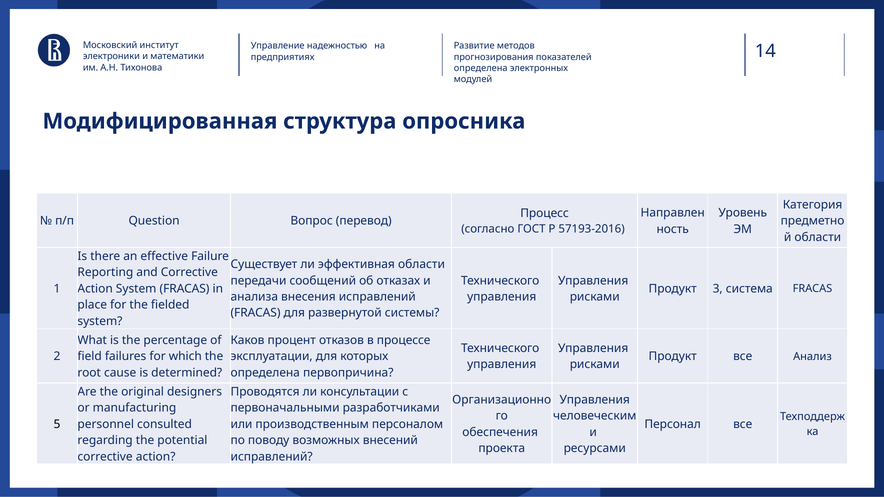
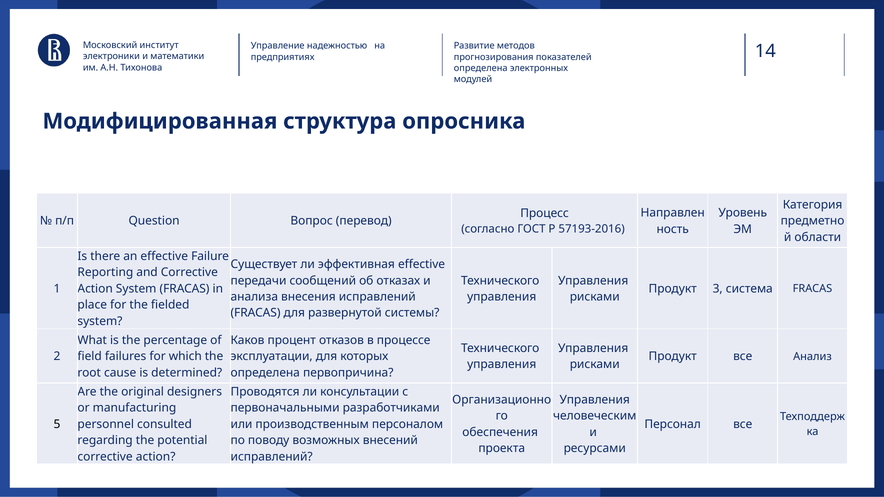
эффективная области: области -> effective
